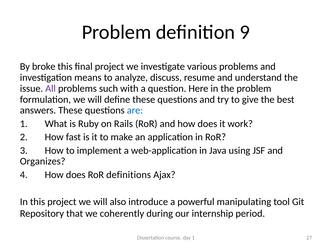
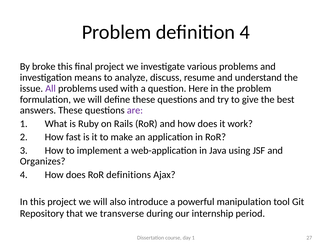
definition 9: 9 -> 4
such: such -> used
are colour: blue -> purple
manipulating: manipulating -> manipulation
coherently: coherently -> transverse
